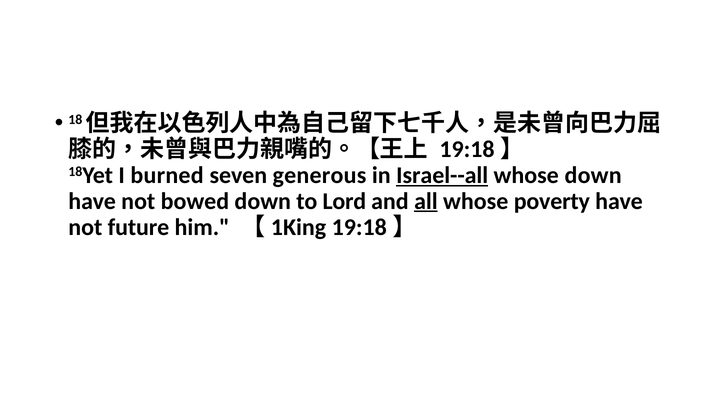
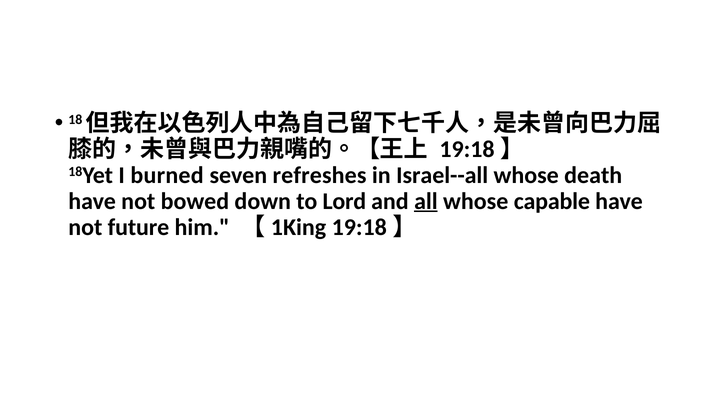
generous: generous -> refreshes
Israel--all underline: present -> none
whose down: down -> death
poverty: poverty -> capable
